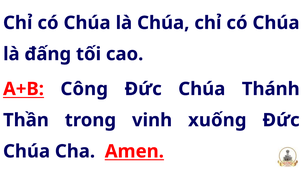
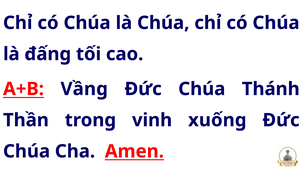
Công: Công -> Vầng
